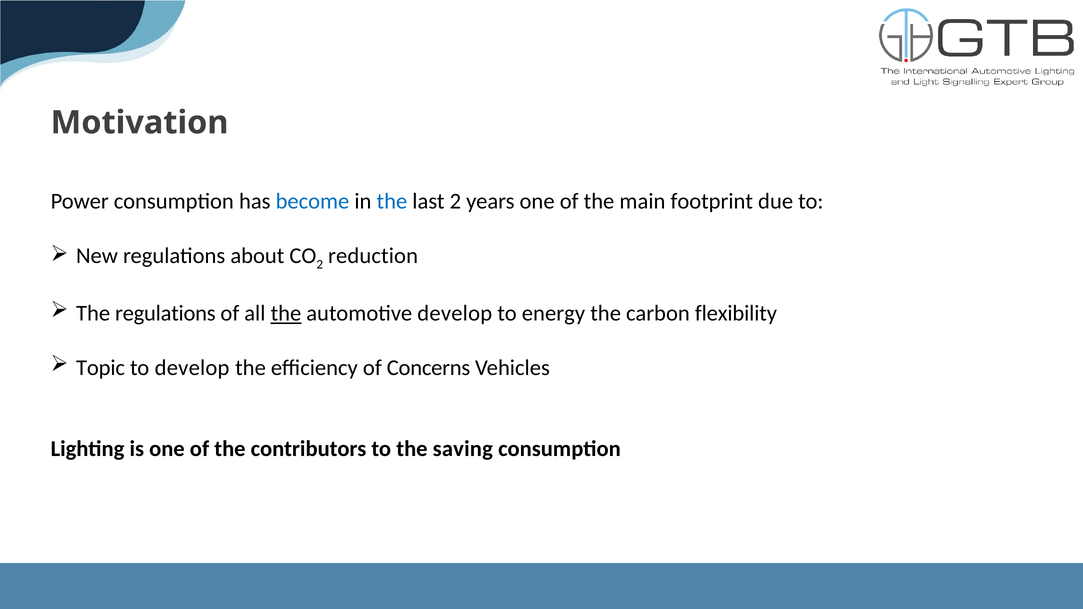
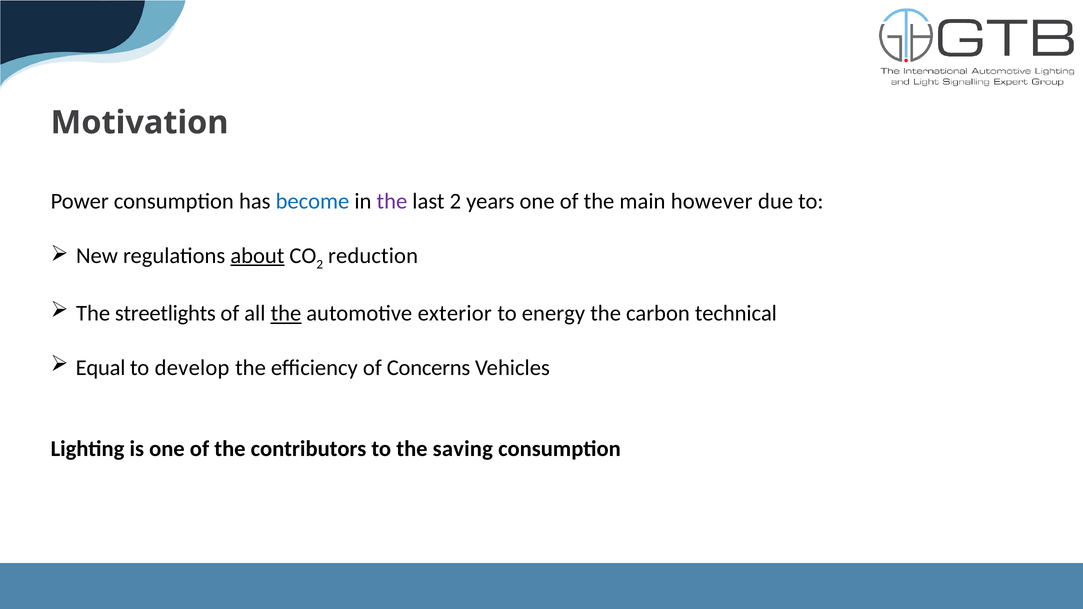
the at (392, 201) colour: blue -> purple
footprint: footprint -> however
about underline: none -> present
The regulations: regulations -> streetlights
automotive develop: develop -> exterior
flexibility: flexibility -> technical
Topic: Topic -> Equal
